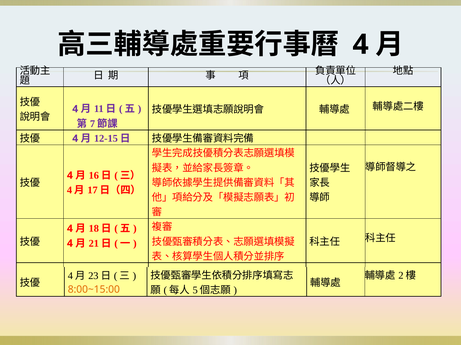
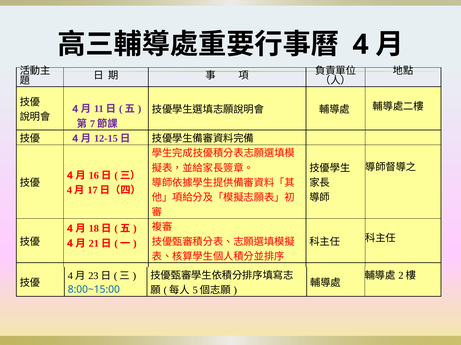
8:00~15:00 colour: orange -> blue
